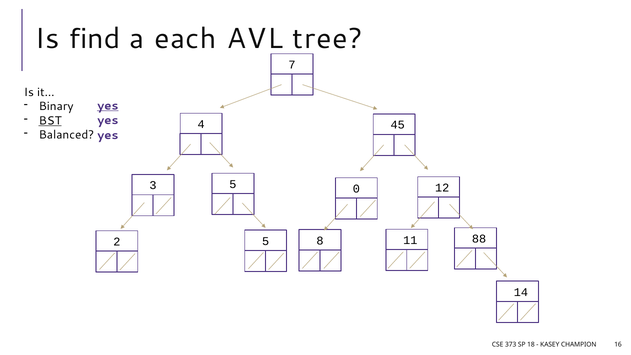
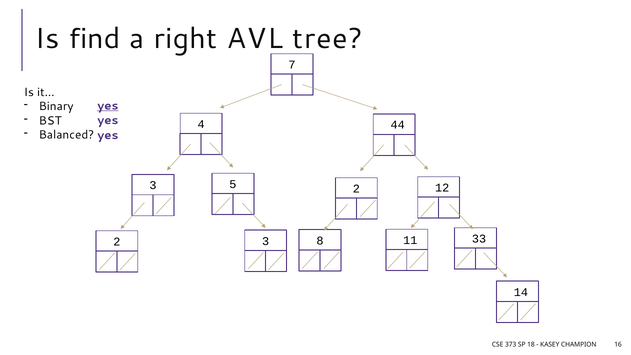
each: each -> right
BST underline: present -> none
45: 45 -> 44
3 0: 0 -> 2
88: 88 -> 33
2 5: 5 -> 3
